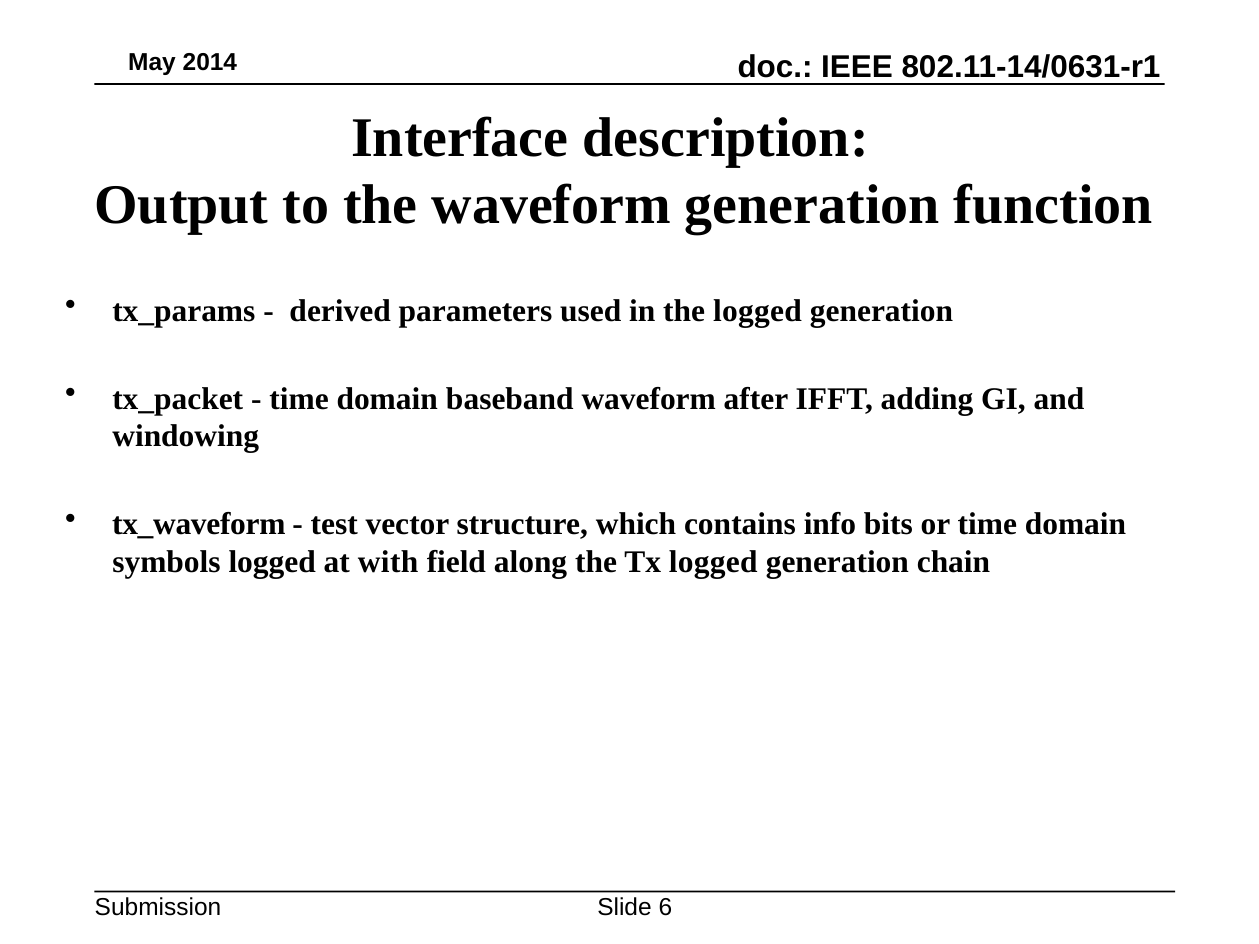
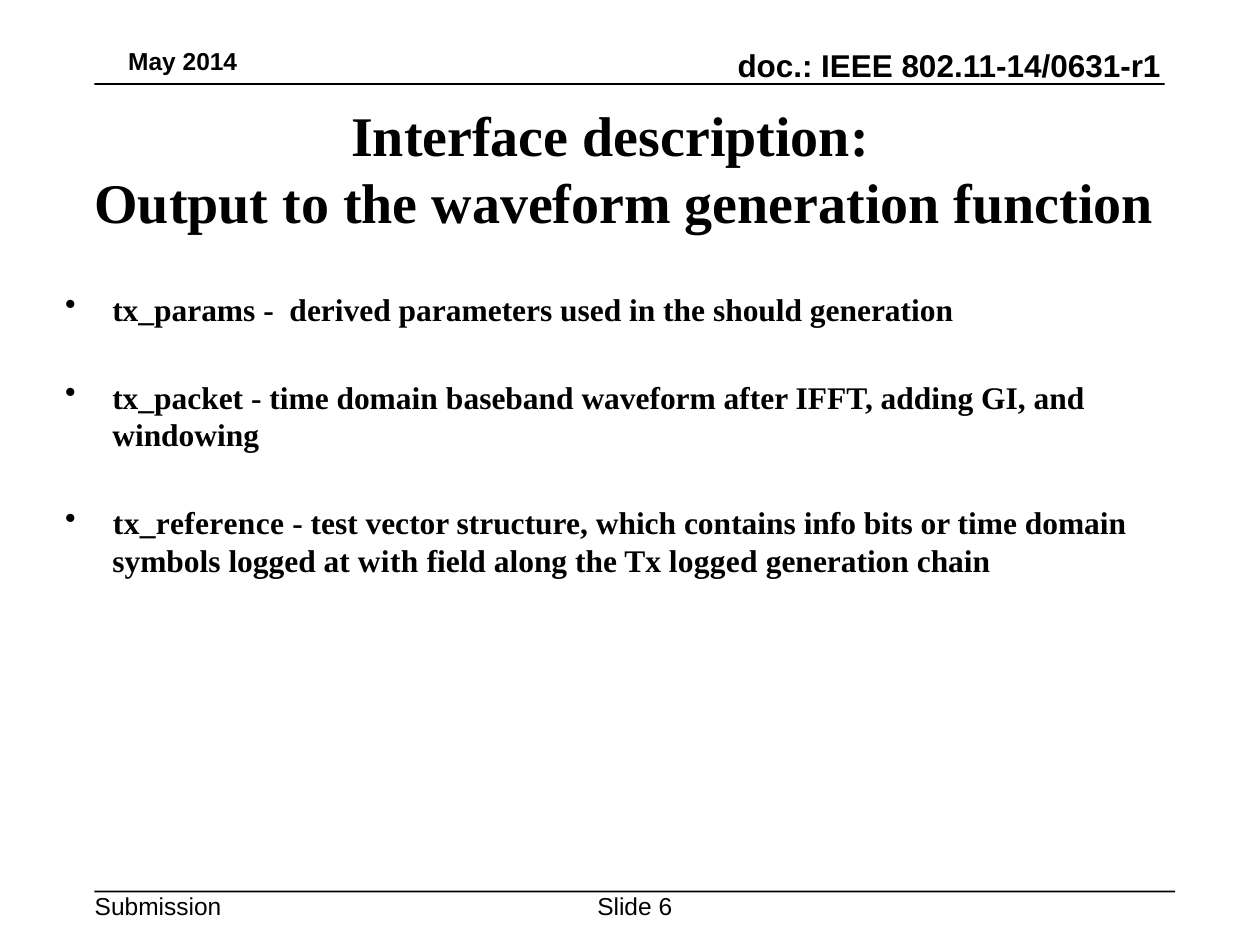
the logged: logged -> should
tx_waveform: tx_waveform -> tx_reference
